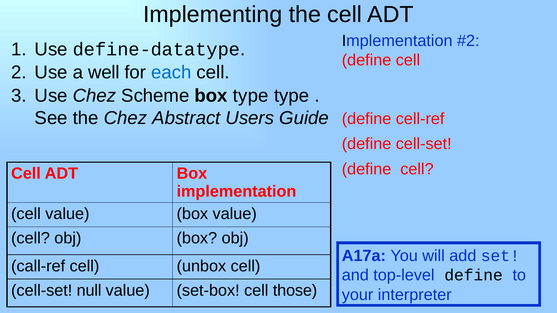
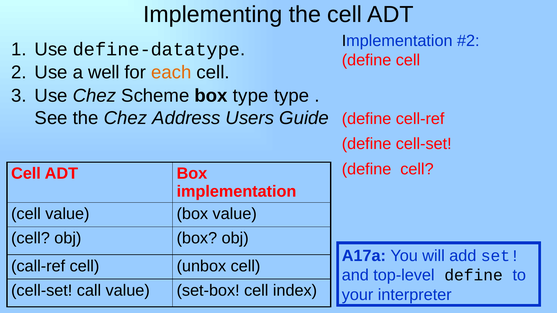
each colour: blue -> orange
Abstract: Abstract -> Address
null: null -> call
those: those -> index
